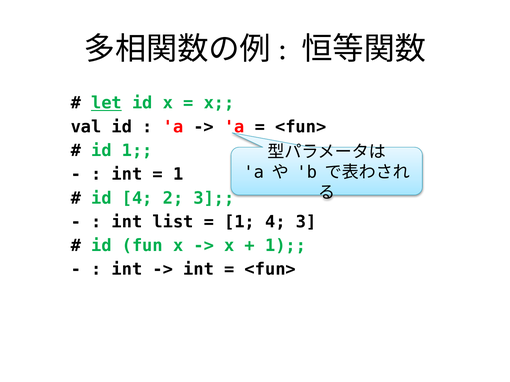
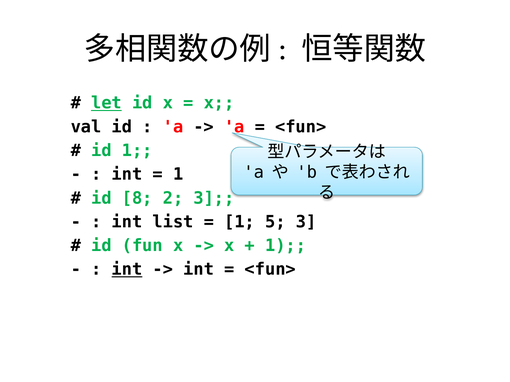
id 4: 4 -> 8
1 4: 4 -> 5
int at (127, 270) underline: none -> present
